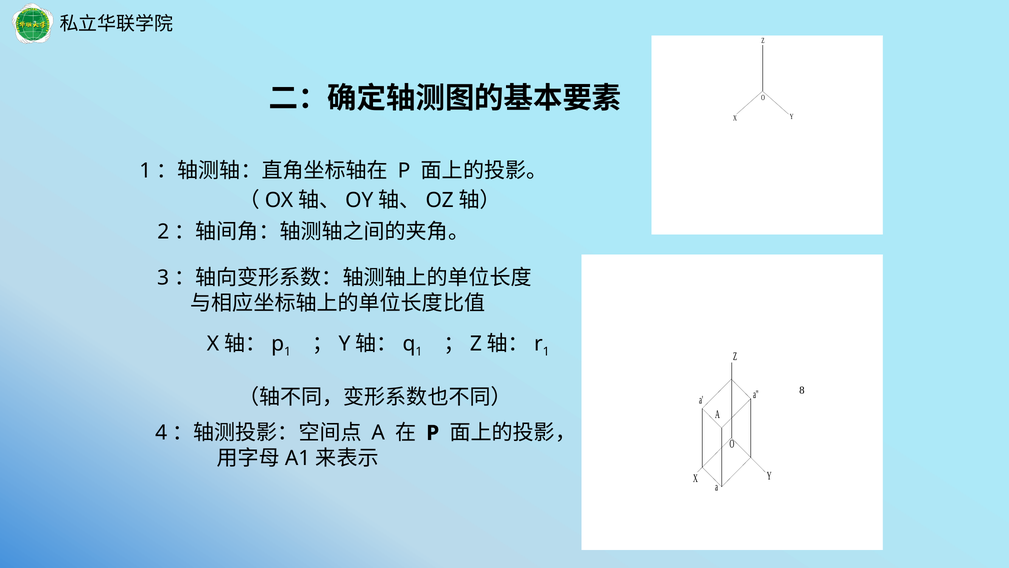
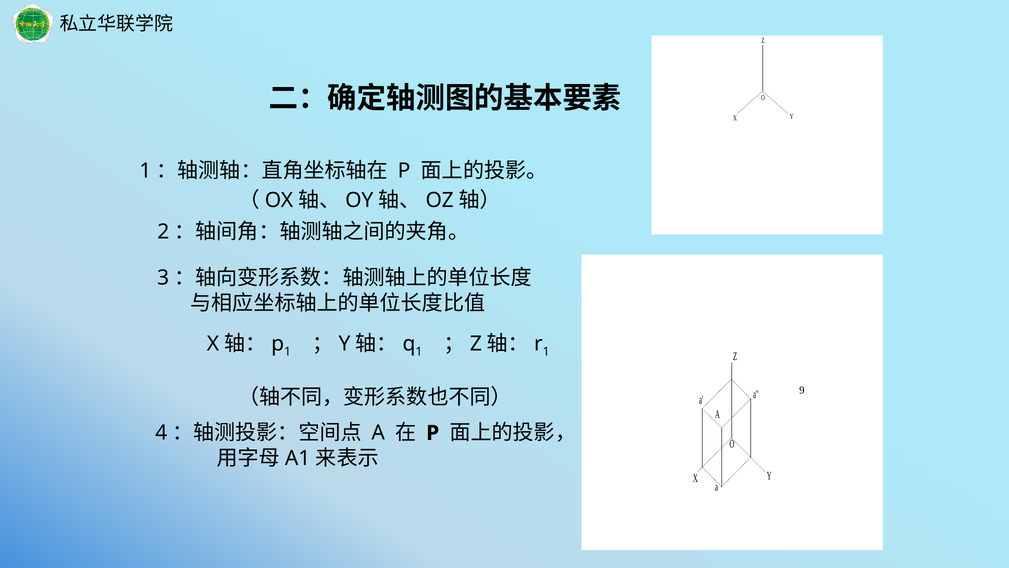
8: 8 -> 9
